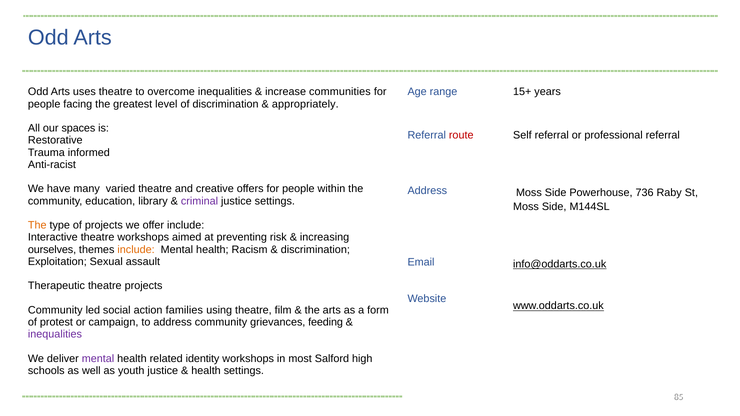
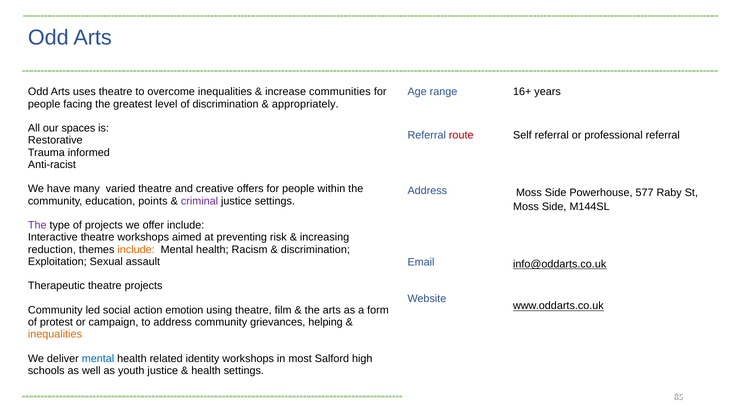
15+: 15+ -> 16+
736: 736 -> 577
library: library -> points
The at (37, 225) colour: orange -> purple
ourselves: ourselves -> reduction
families: families -> emotion
feeding: feeding -> helping
inequalities at (55, 335) colour: purple -> orange
mental at (98, 359) colour: purple -> blue
